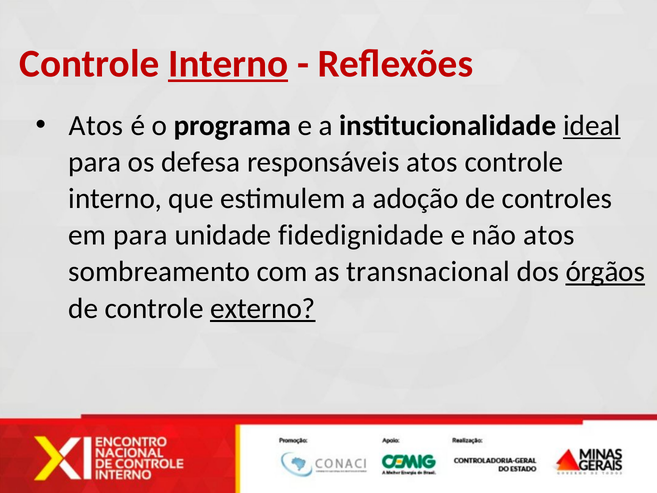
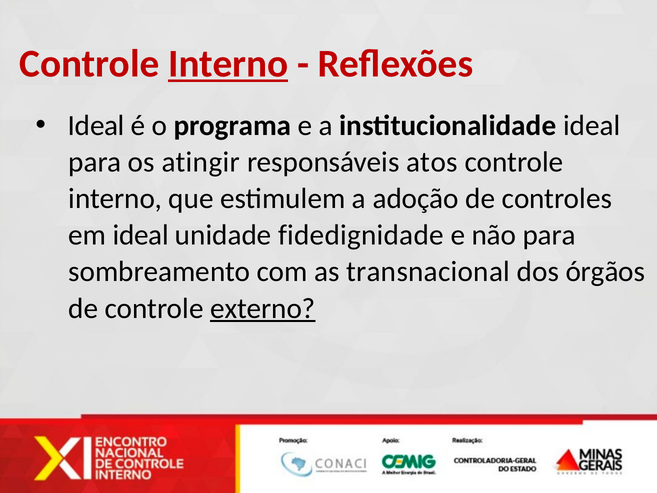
Atos at (96, 126): Atos -> Ideal
ideal at (592, 126) underline: present -> none
defesa: defesa -> atingir
em para: para -> ideal
não atos: atos -> para
órgãos underline: present -> none
